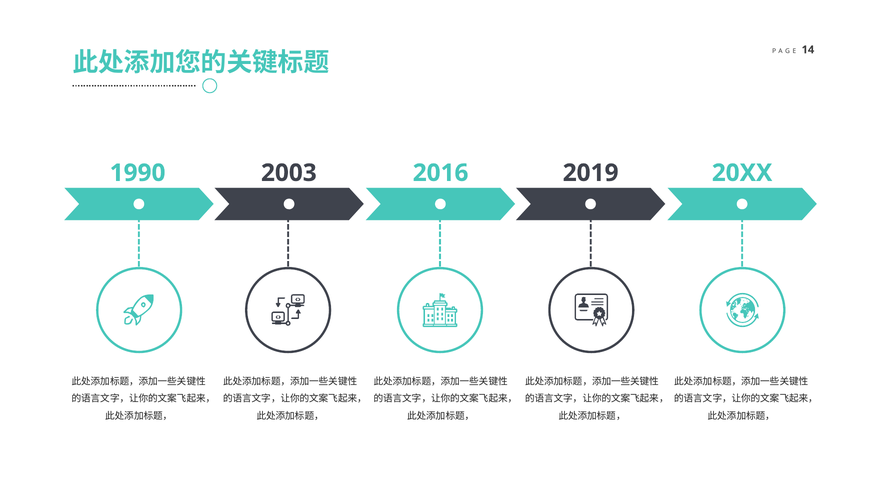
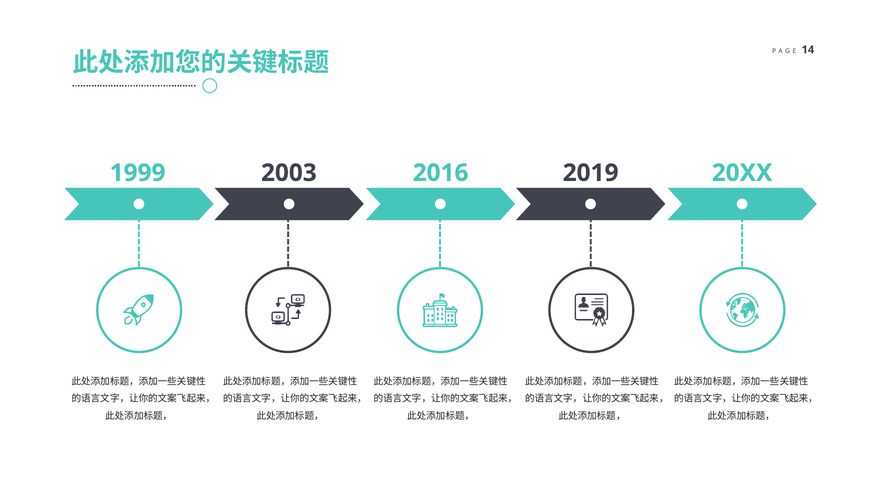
1990: 1990 -> 1999
